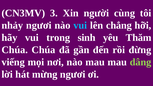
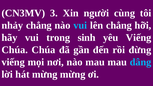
nhảy ngươi: ngươi -> chẳng
yêu Thăm: Thăm -> Viếng
dâng colour: light green -> light blue
mừng ngươi: ngươi -> mừng
